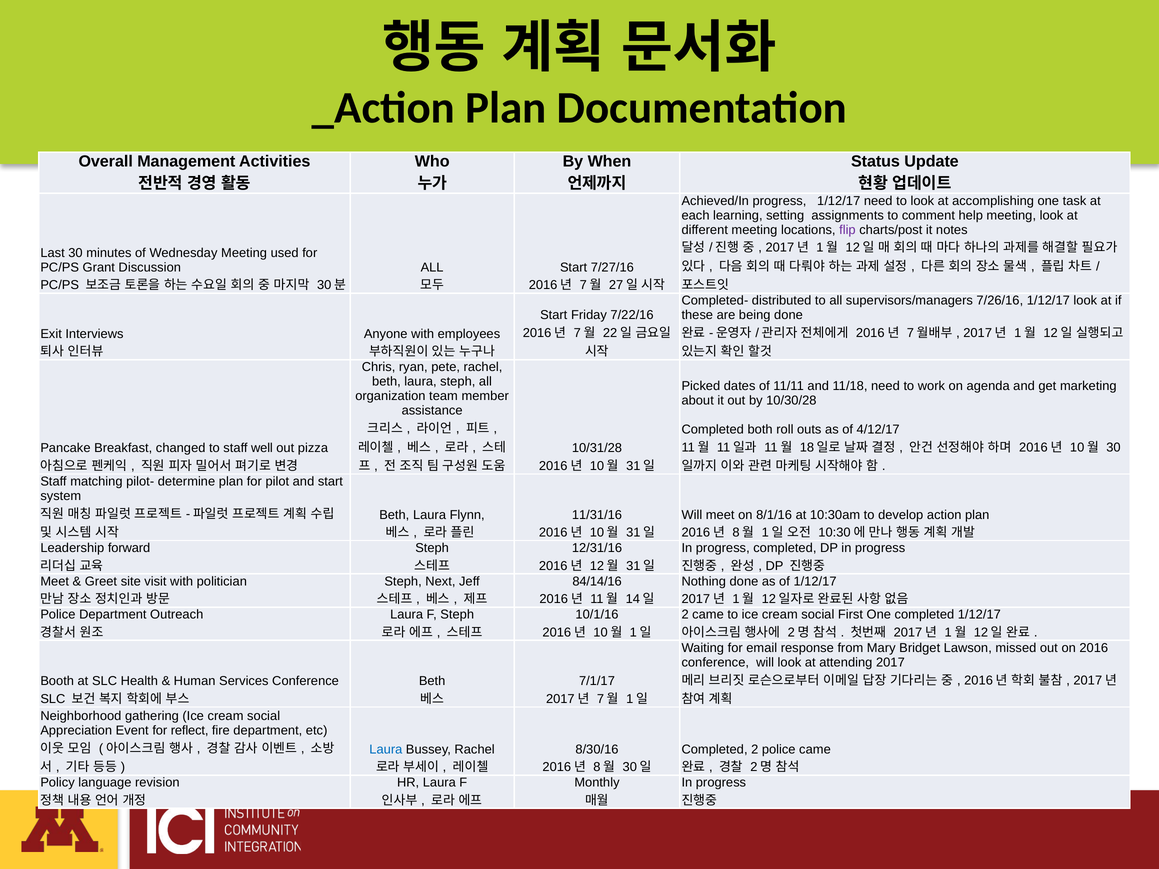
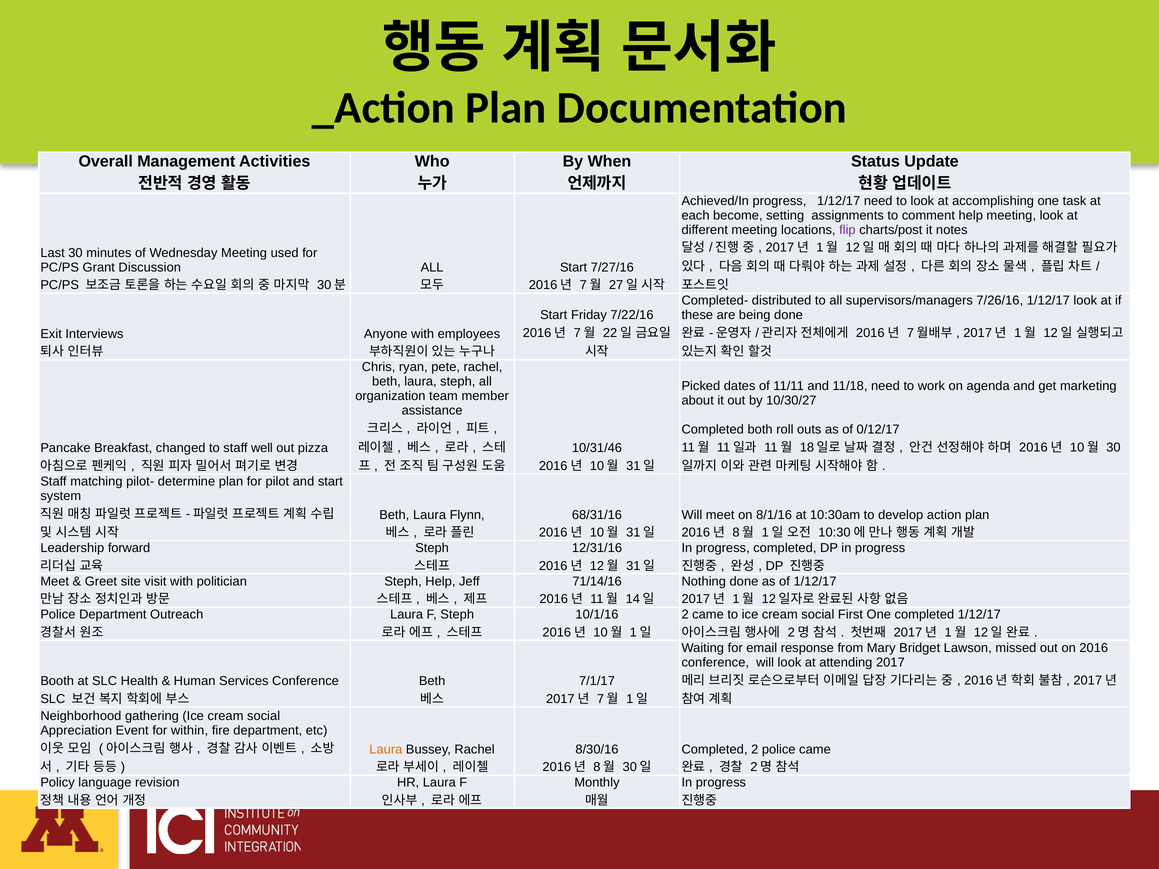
learning: learning -> become
10/30/28: 10/30/28 -> 10/30/27
4/12/17: 4/12/17 -> 0/12/17
10/31/28: 10/31/28 -> 10/31/46
11/31/16: 11/31/16 -> 68/31/16
Steph Next: Next -> Help
84/14/16: 84/14/16 -> 71/14/16
reflect: reflect -> within
Laura at (386, 750) colour: blue -> orange
